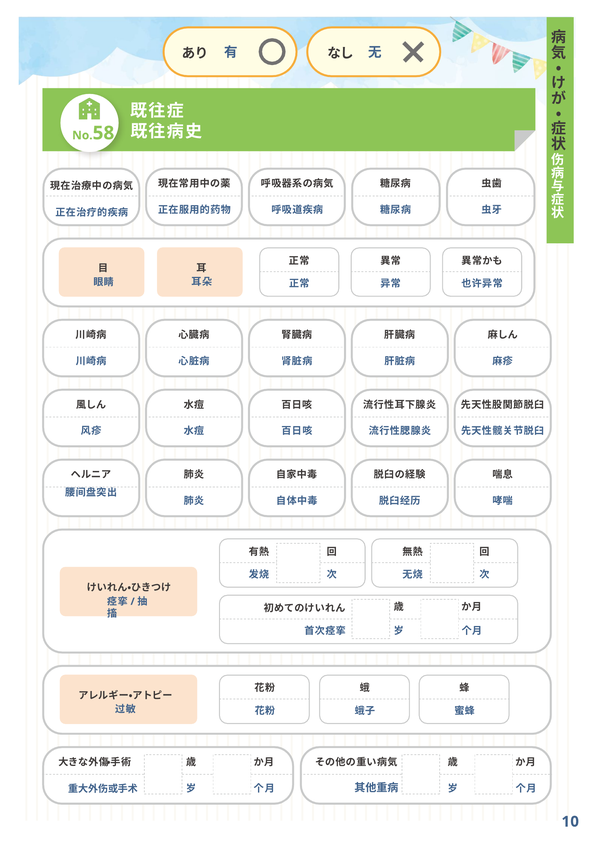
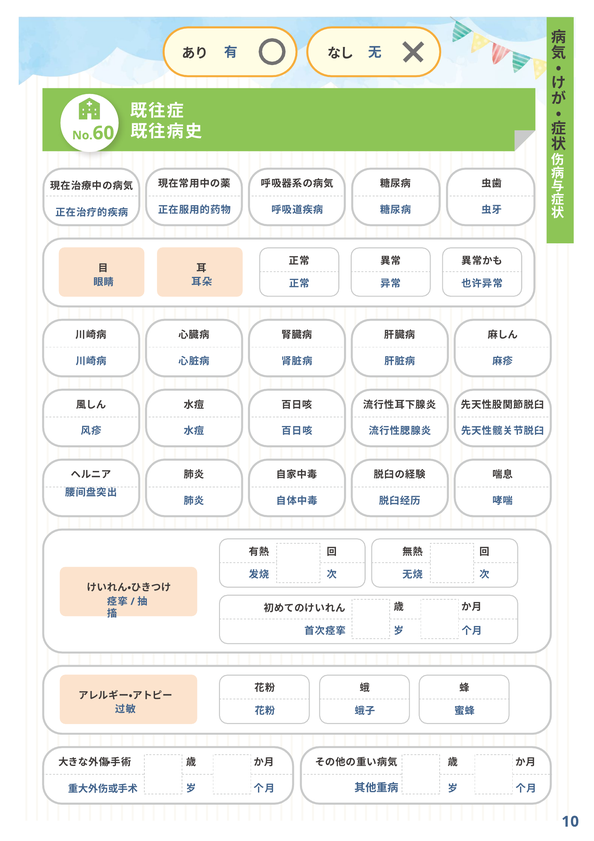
58: 58 -> 60
